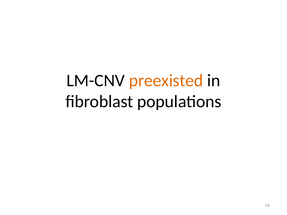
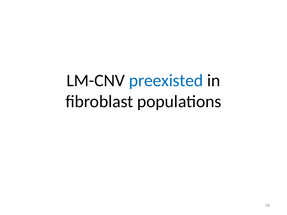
preexisted colour: orange -> blue
